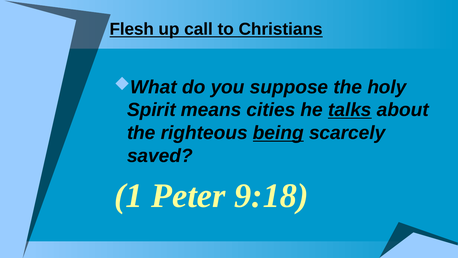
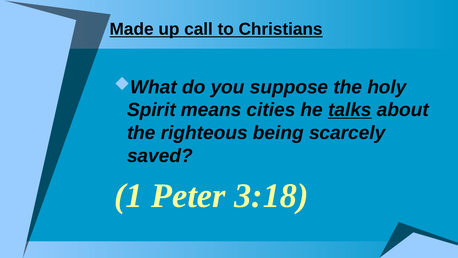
Flesh: Flesh -> Made
being underline: present -> none
9:18: 9:18 -> 3:18
